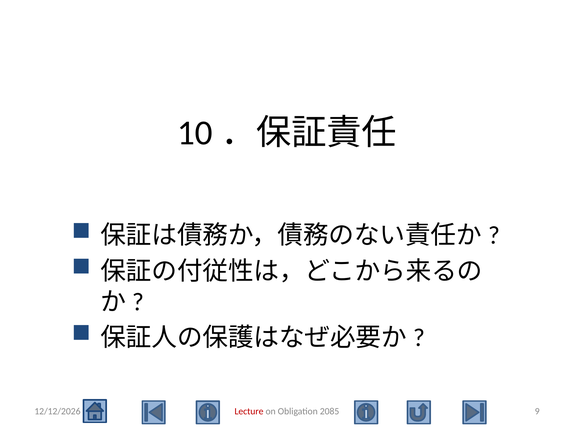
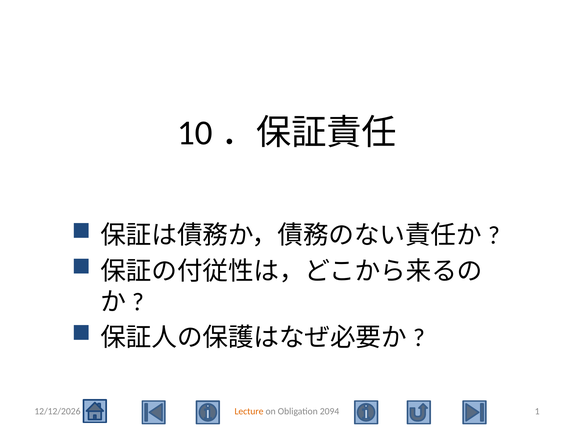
Lecture colour: red -> orange
2085: 2085 -> 2094
9: 9 -> 1
